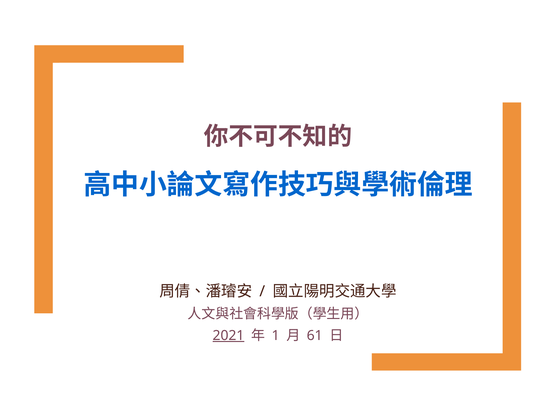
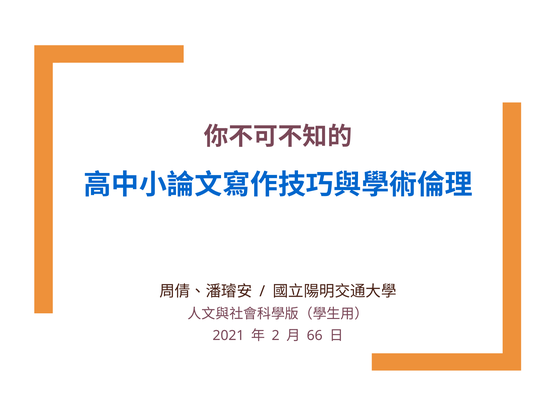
2021 underline: present -> none
1: 1 -> 2
61: 61 -> 66
